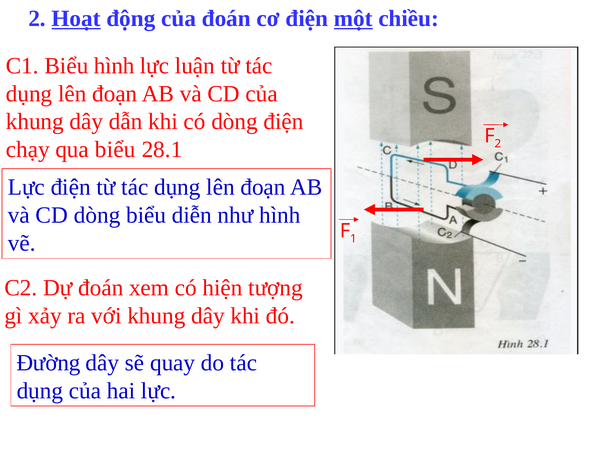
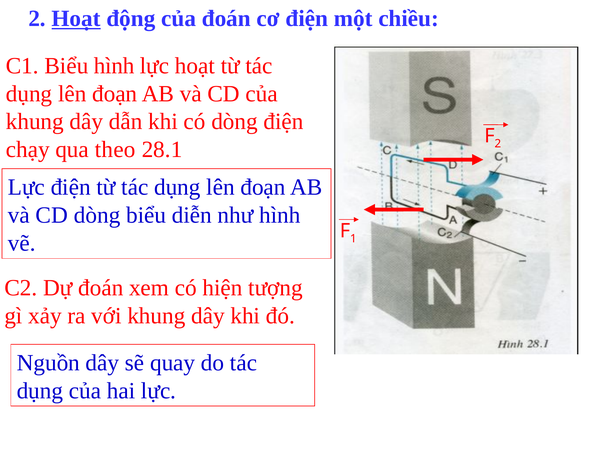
một underline: present -> none
lực luận: luận -> hoạt
qua biểu: biểu -> theo
Đường: Đường -> Nguồn
